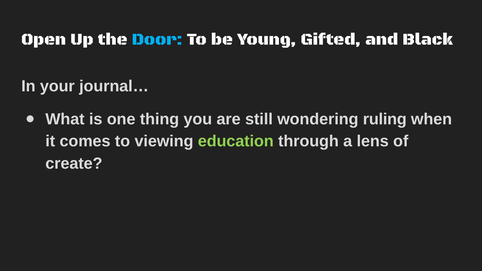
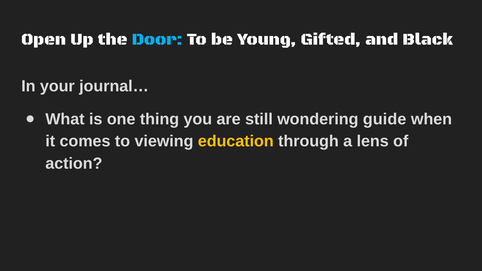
ruling: ruling -> guide
education colour: light green -> yellow
create: create -> action
